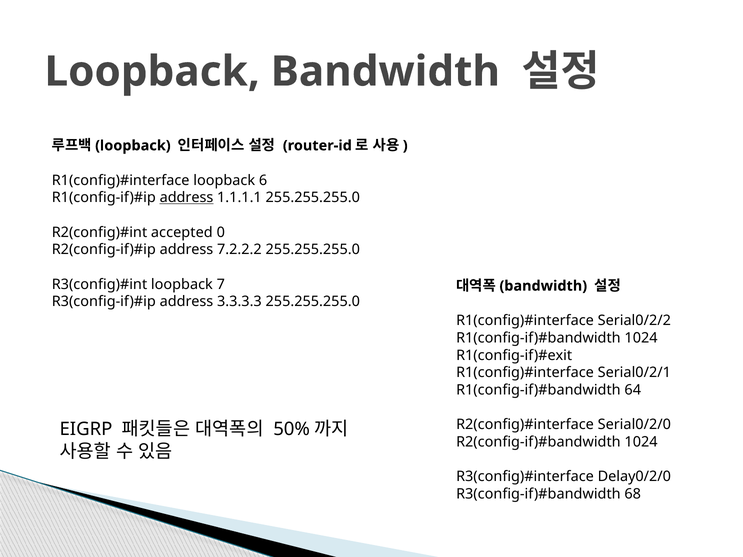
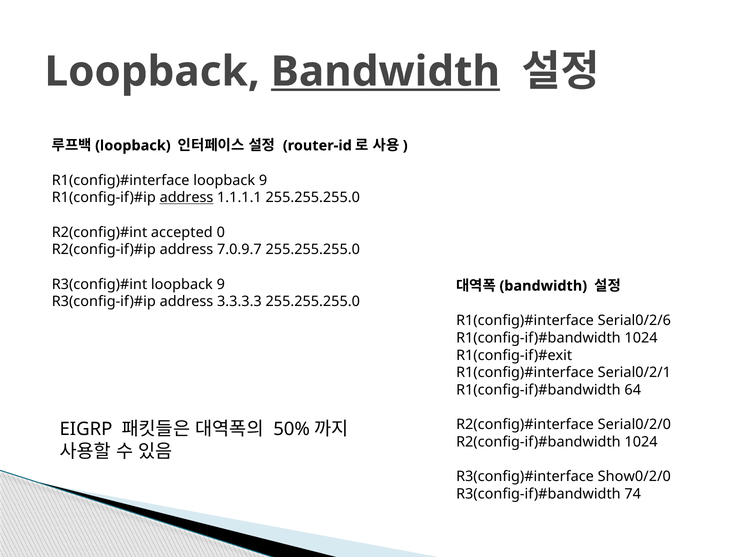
Bandwidth at (385, 72) underline: none -> present
6 at (263, 180): 6 -> 9
7.2.2.2: 7.2.2.2 -> 7.0.9.7
7 at (221, 284): 7 -> 9
Serial0/2/2: Serial0/2/2 -> Serial0/2/6
Delay0/2/0: Delay0/2/0 -> Show0/2/0
68: 68 -> 74
